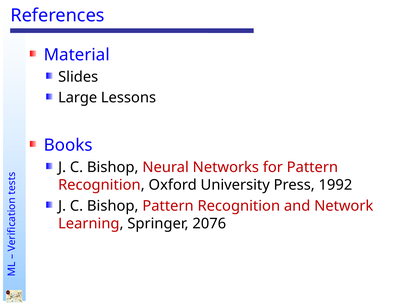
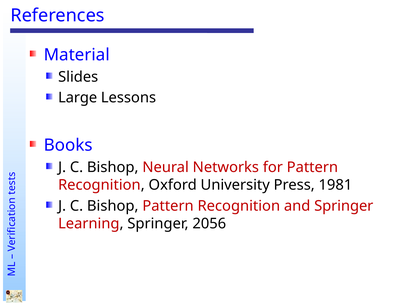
1992: 1992 -> 1981
and Network: Network -> Springer
2076: 2076 -> 2056
